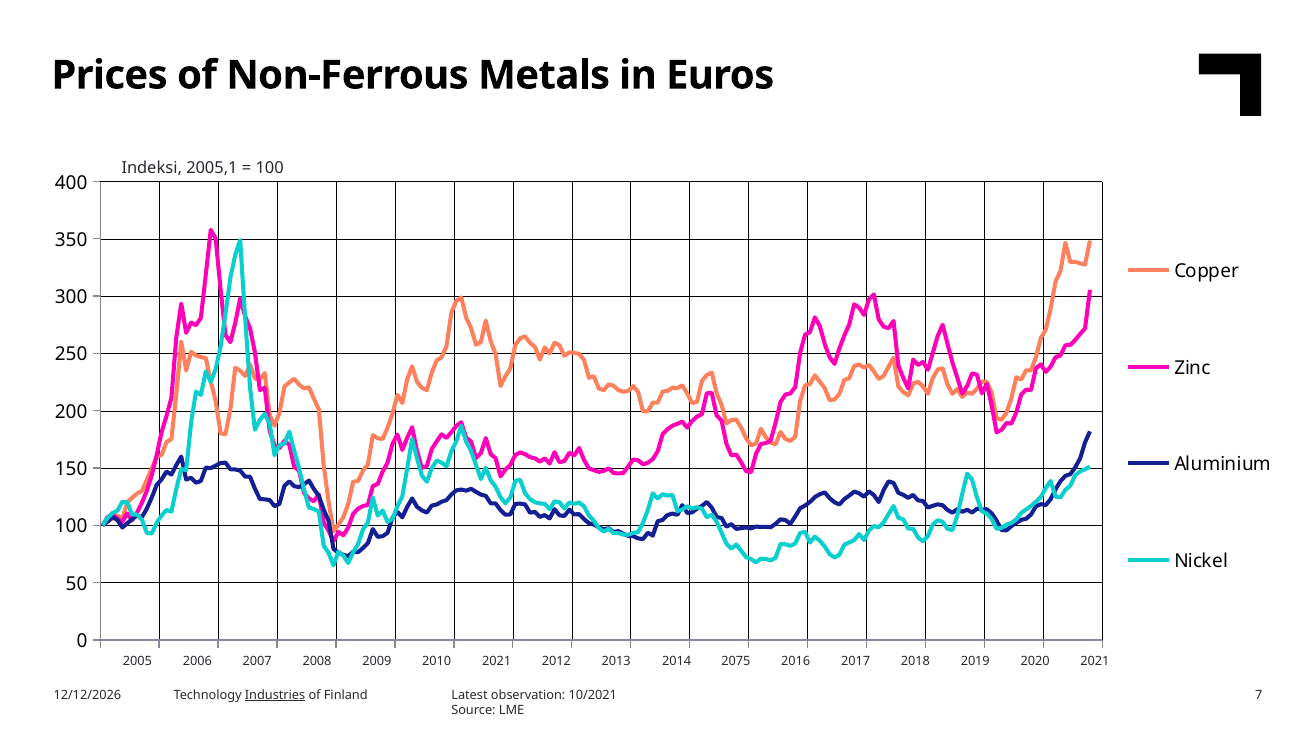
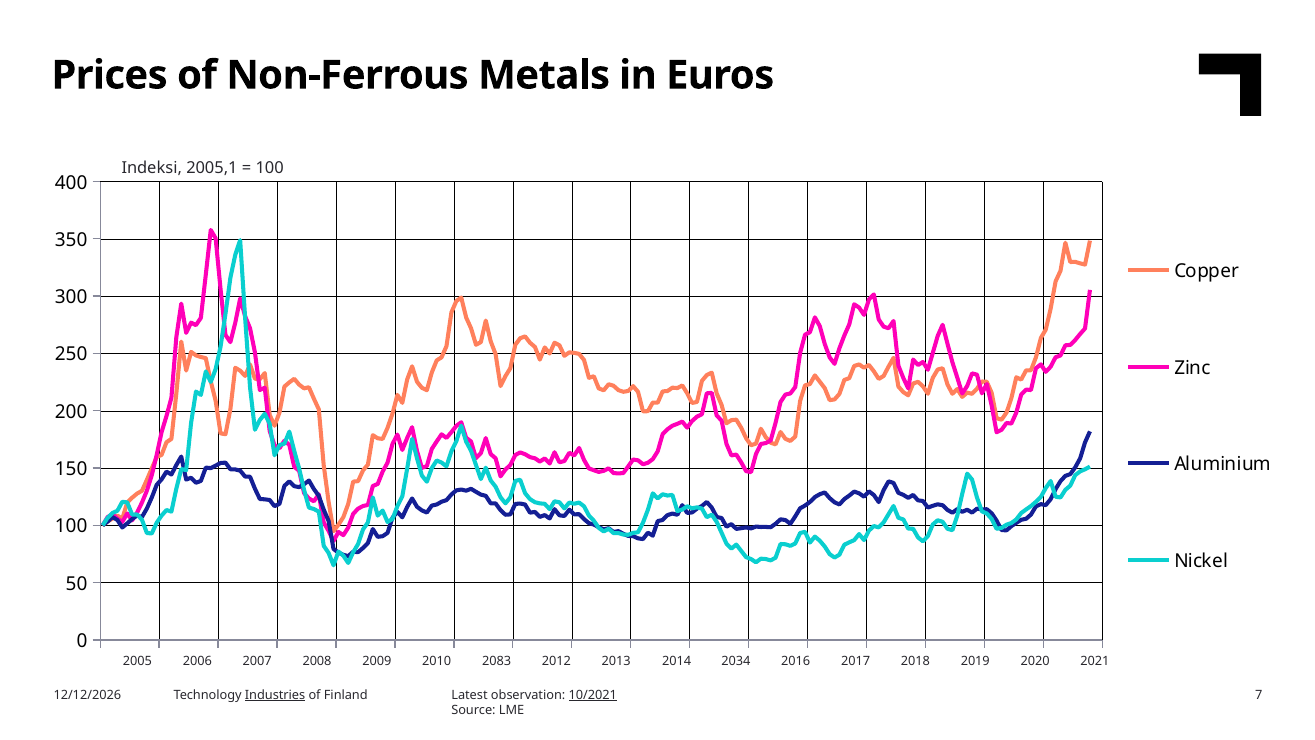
2010 2021: 2021 -> 2083
2075: 2075 -> 2034
10/2021 underline: none -> present
